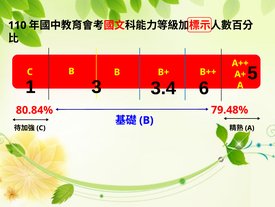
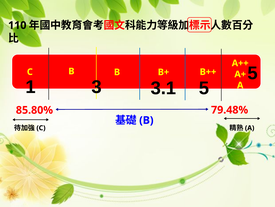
3.4: 3.4 -> 3.1
3 6: 6 -> 5
80.84%: 80.84% -> 85.80%
